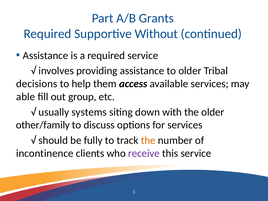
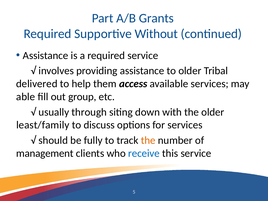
decisions: decisions -> delivered
systems: systems -> through
other/family: other/family -> least/family
incontinence: incontinence -> management
receive colour: purple -> blue
